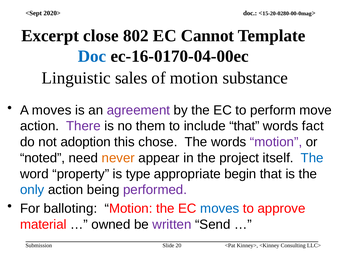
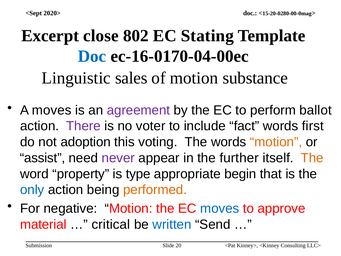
Cannot: Cannot -> Stating
move: move -> ballot
them: them -> voter
include that: that -> fact
fact: fact -> first
chose: chose -> voting
motion at (276, 142) colour: purple -> orange
noted: noted -> assist
never colour: orange -> purple
project: project -> further
The at (312, 158) colour: blue -> orange
performed colour: purple -> orange
balloting: balloting -> negative
owned: owned -> critical
written colour: purple -> blue
